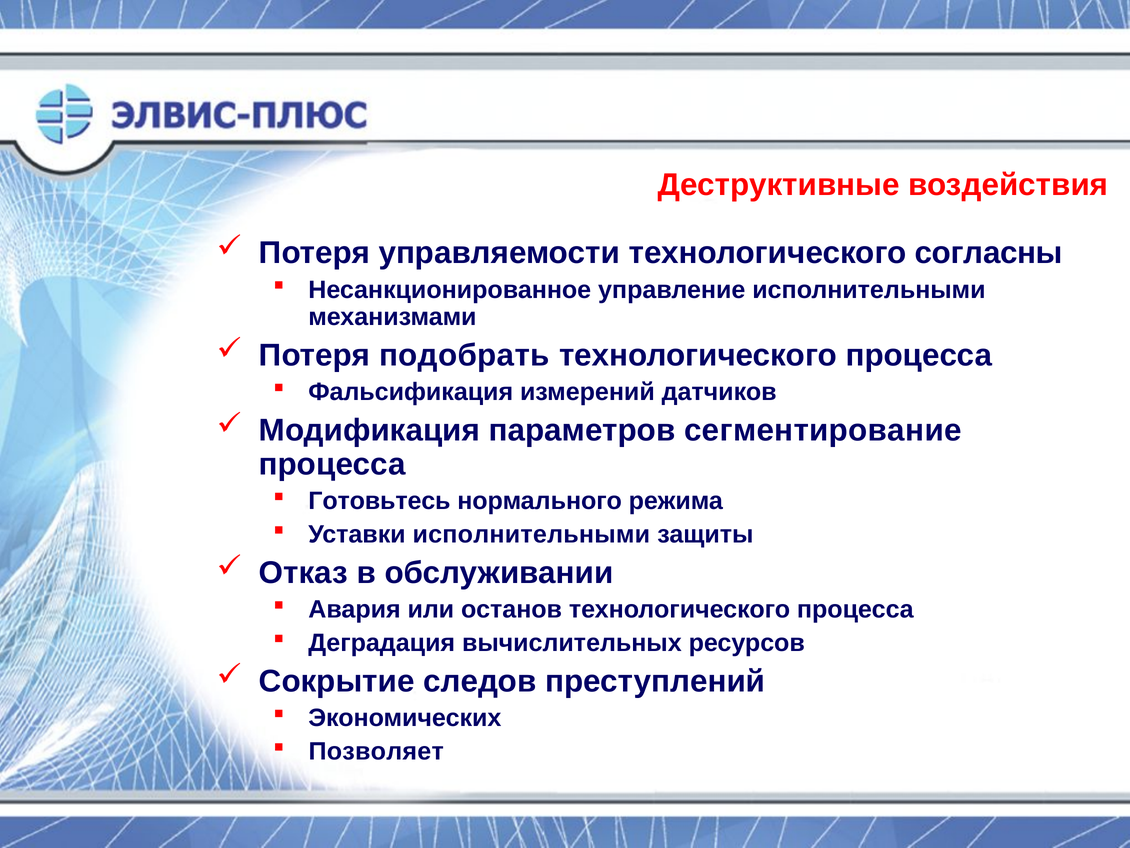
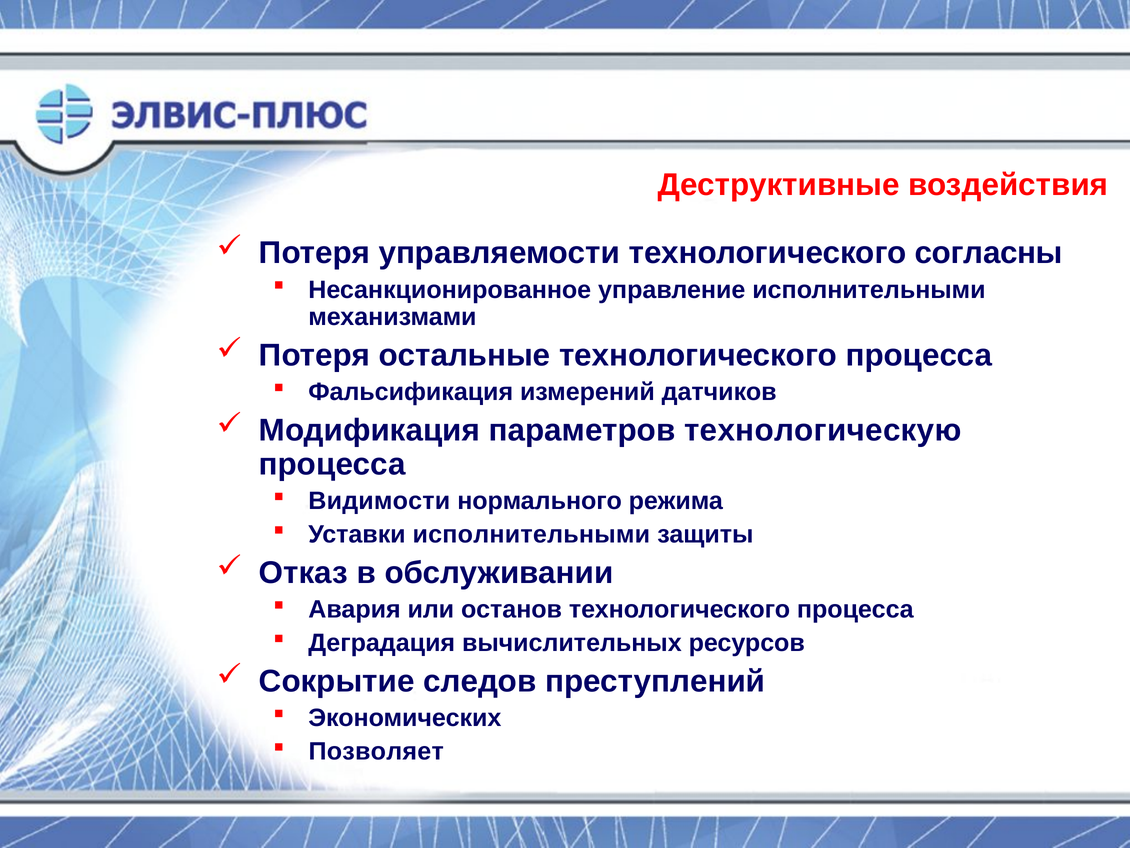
подобрать: подобрать -> остальные
сегментирование: сегментирование -> технологическую
Готовьтесь: Готовьтесь -> Видимости
